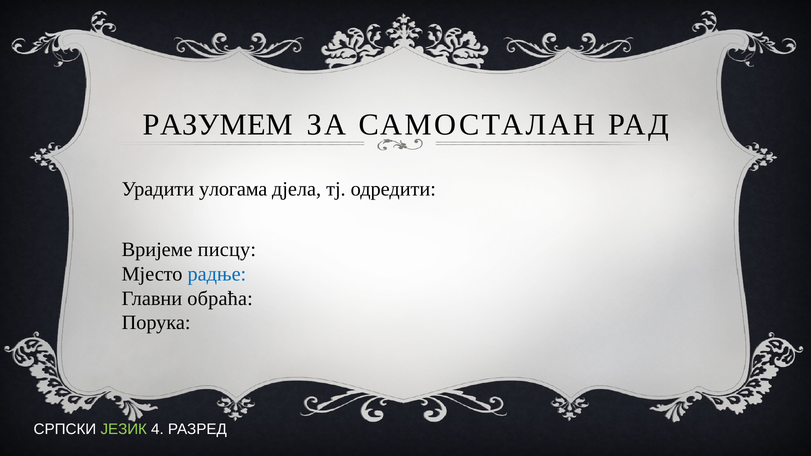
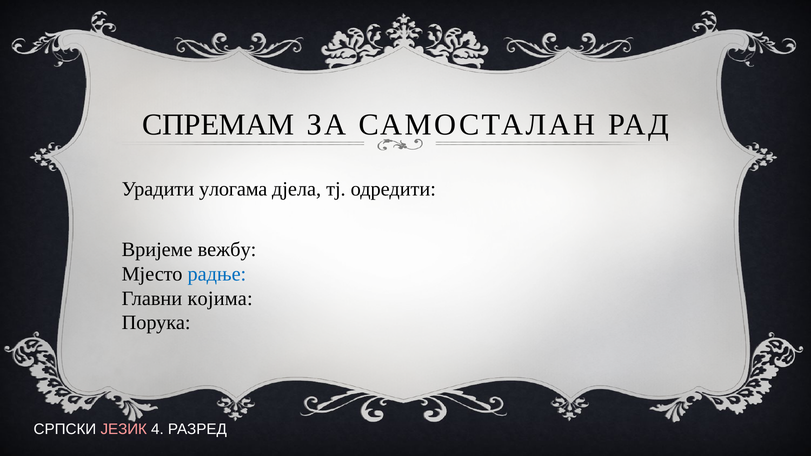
РАЗУМЕМ: РАЗУМЕМ -> СПРЕМАМ
писцу: писцу -> вежбу
обраћа: обраћа -> којима
ЈЕЗИК colour: light green -> pink
